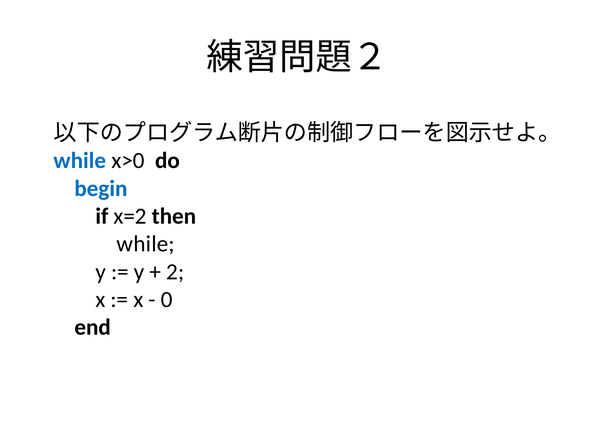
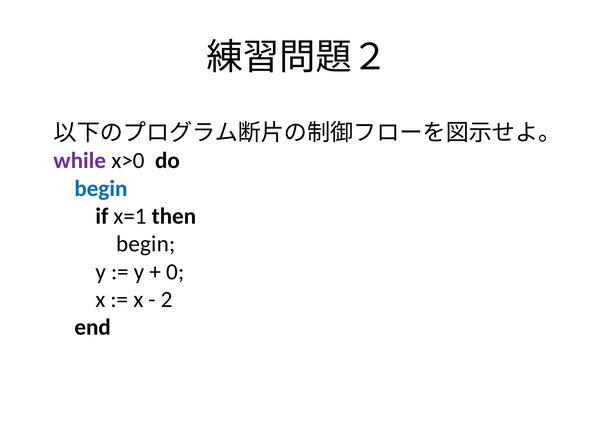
while at (80, 161) colour: blue -> purple
x=2: x=2 -> x=1
while at (146, 244): while -> begin
2: 2 -> 0
0: 0 -> 2
